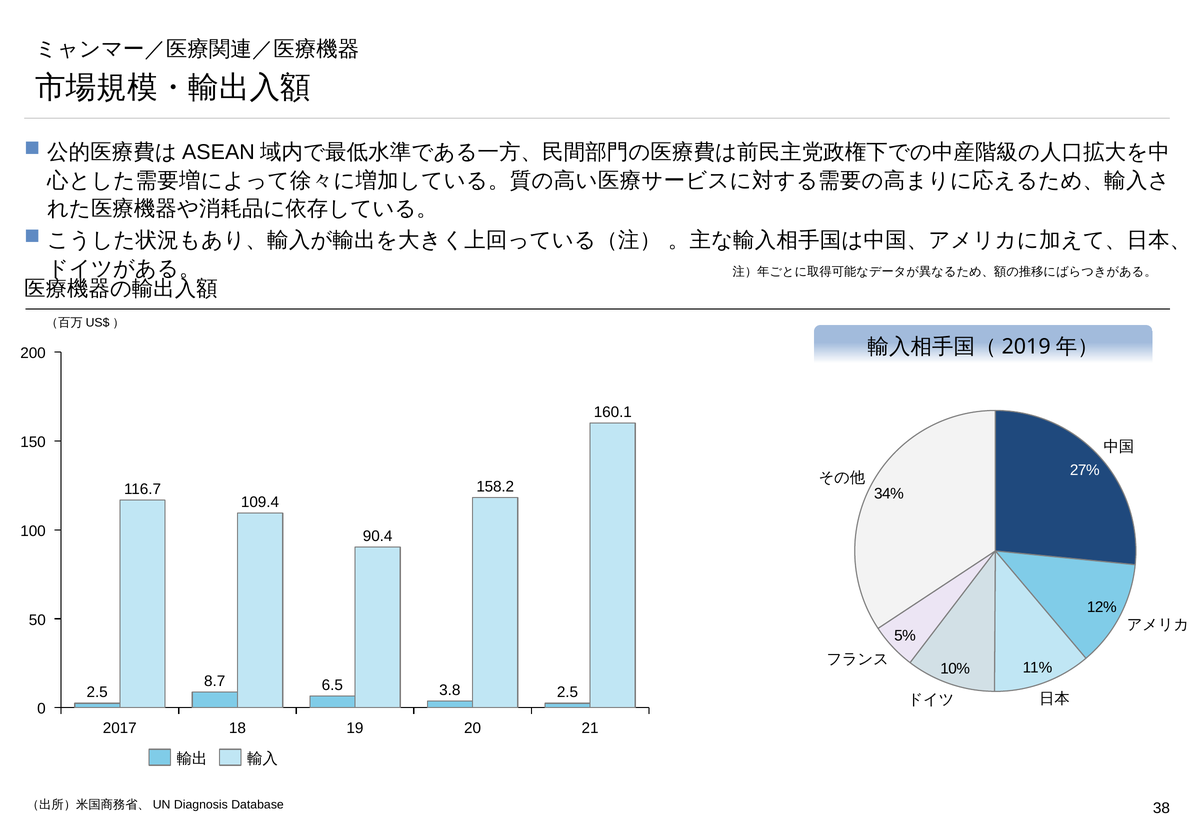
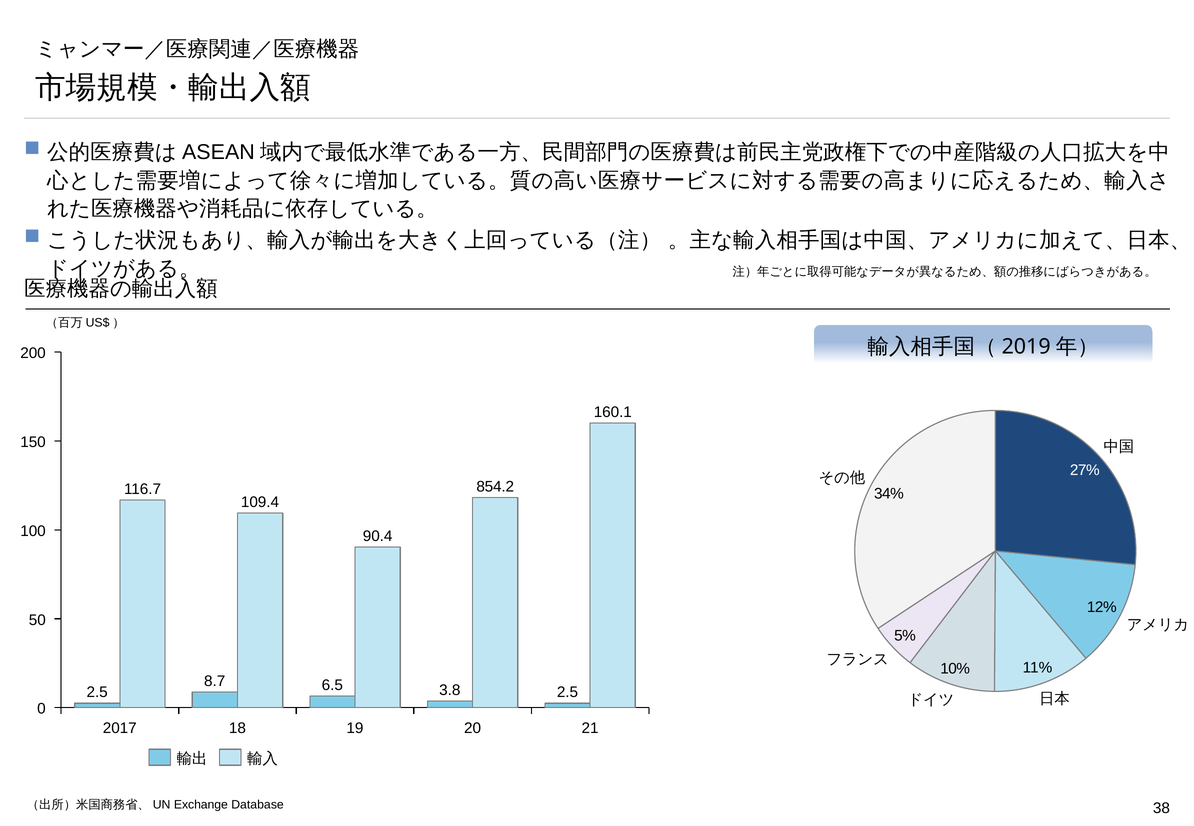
158.2: 158.2 -> 854.2
Diagnosis: Diagnosis -> Exchange
